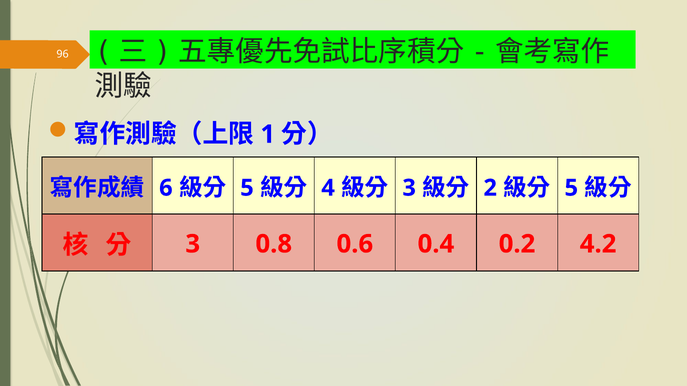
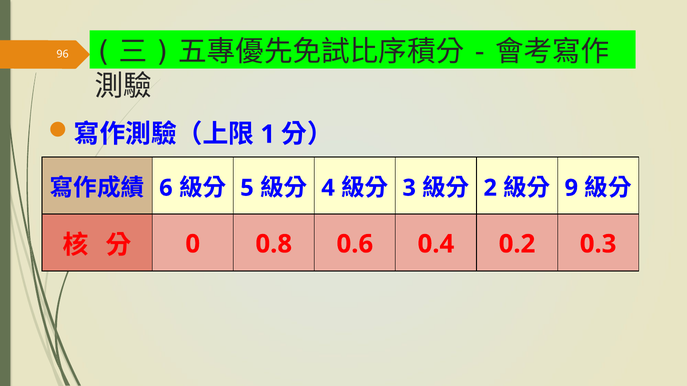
5 at (571, 188): 5 -> 9
3 at (193, 244): 3 -> 0
4.2: 4.2 -> 0.3
